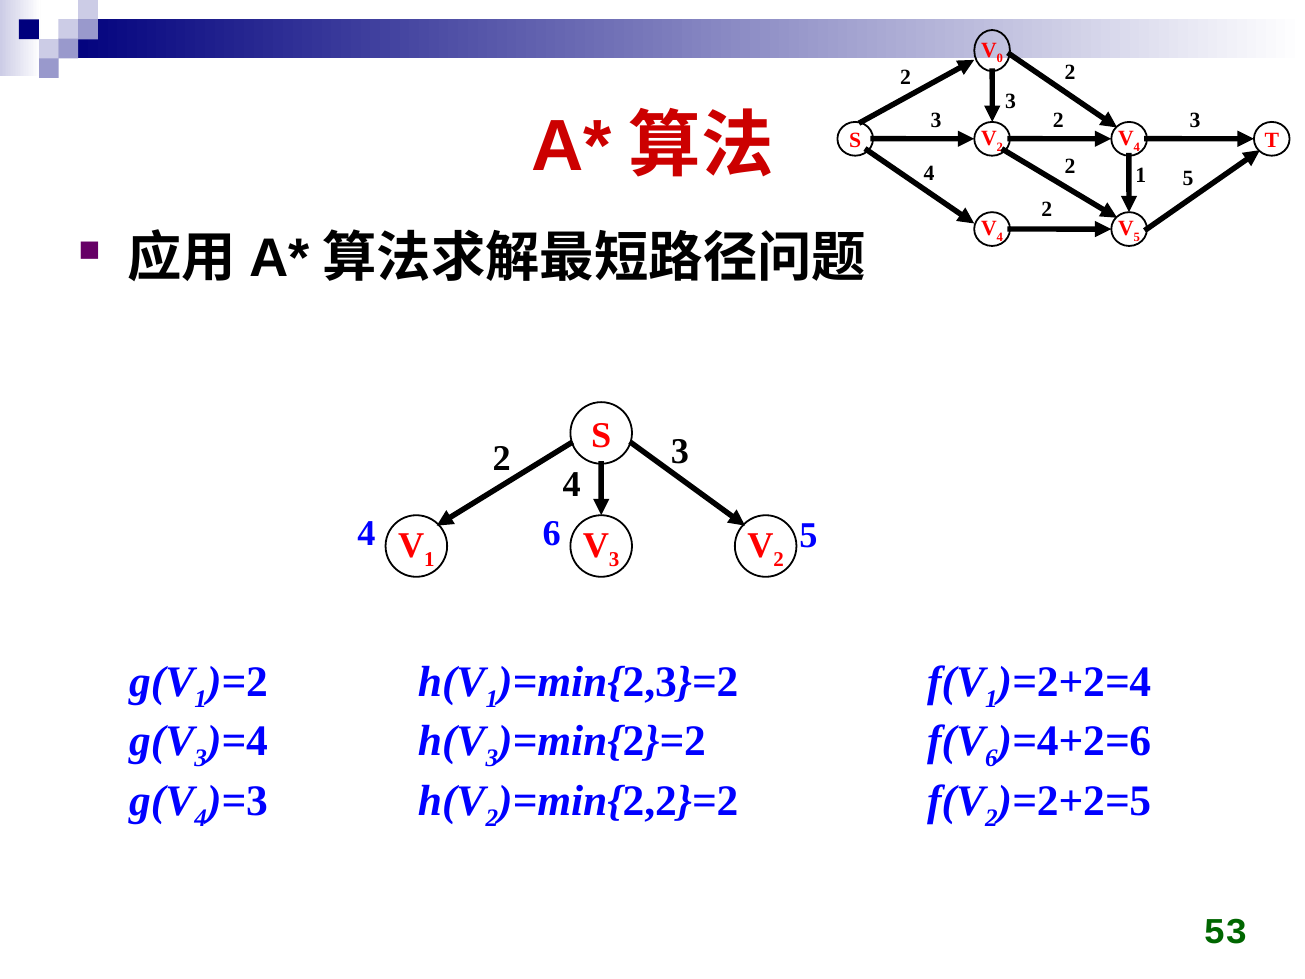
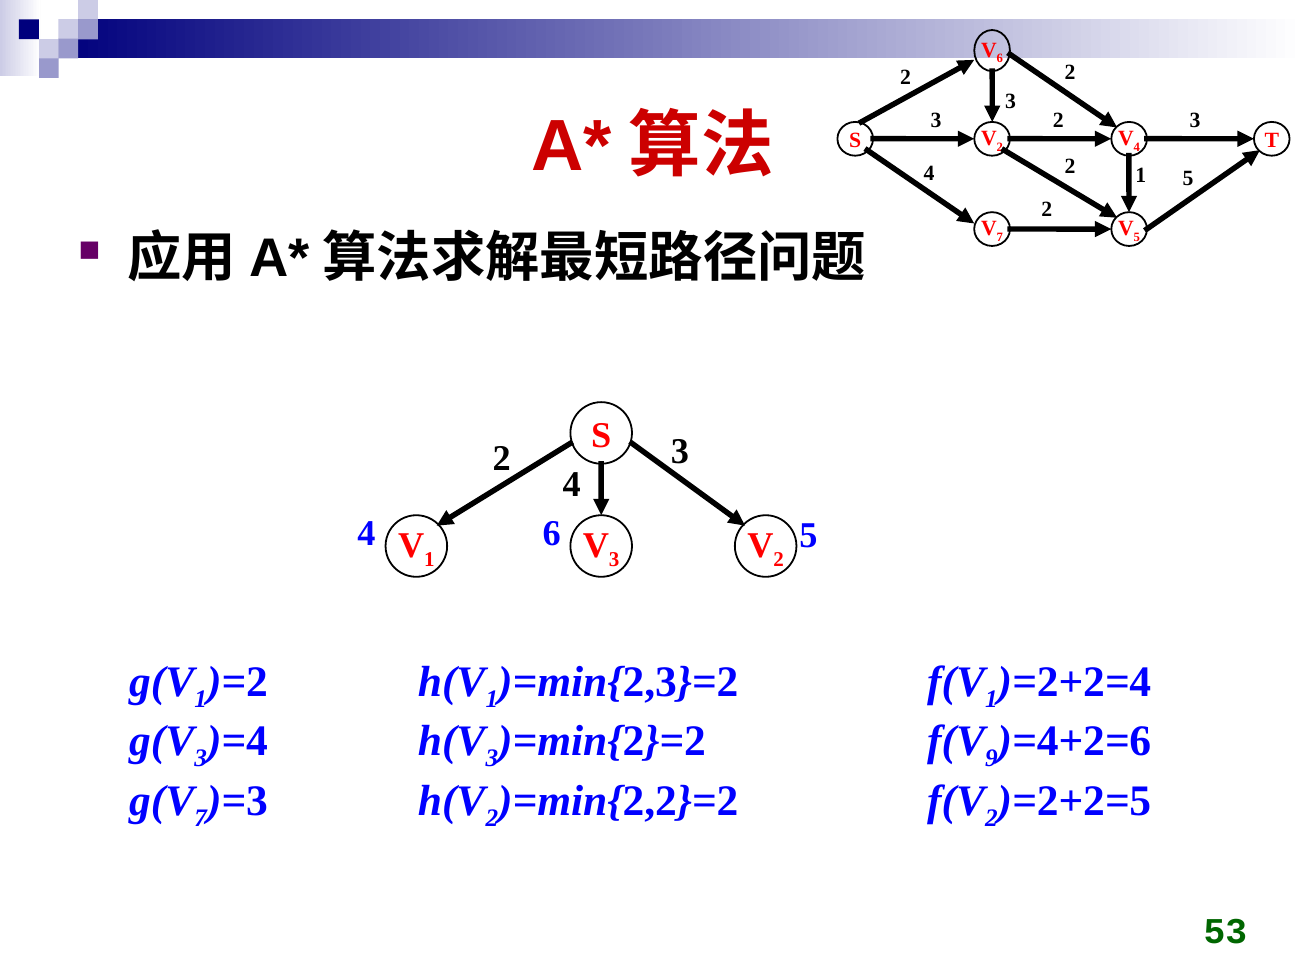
0 at (1000, 59): 0 -> 6
4 at (1000, 237): 4 -> 7
6 at (991, 758): 6 -> 9
4 at (201, 818): 4 -> 7
